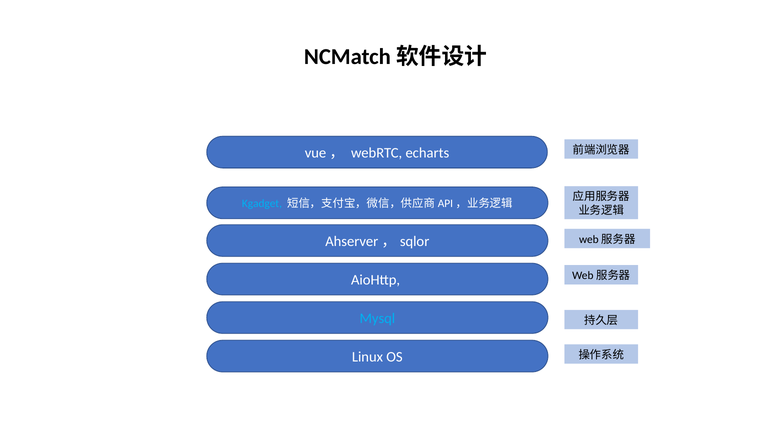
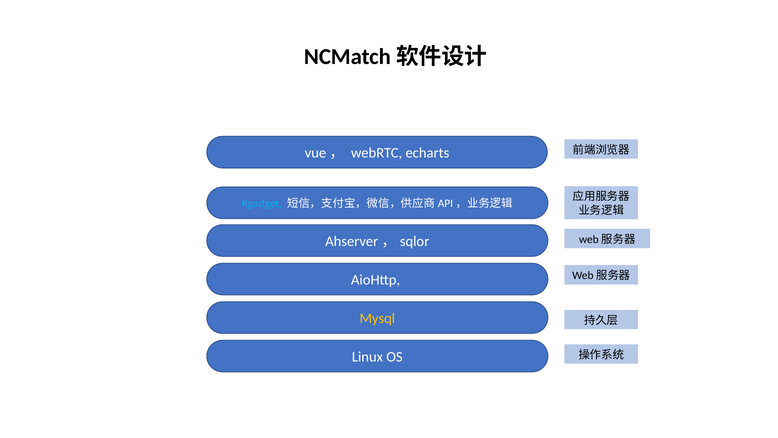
Mysql colour: light blue -> yellow
